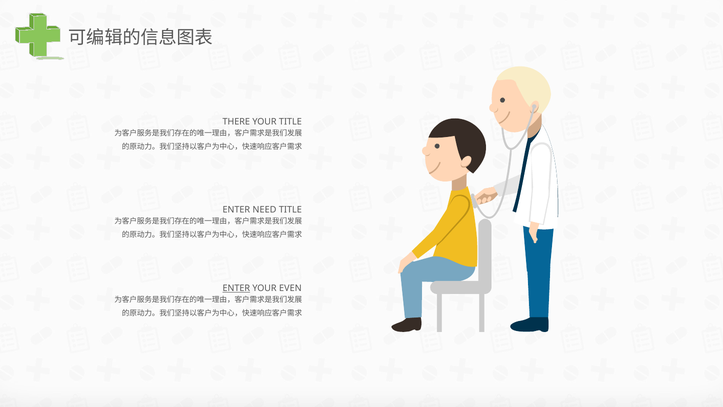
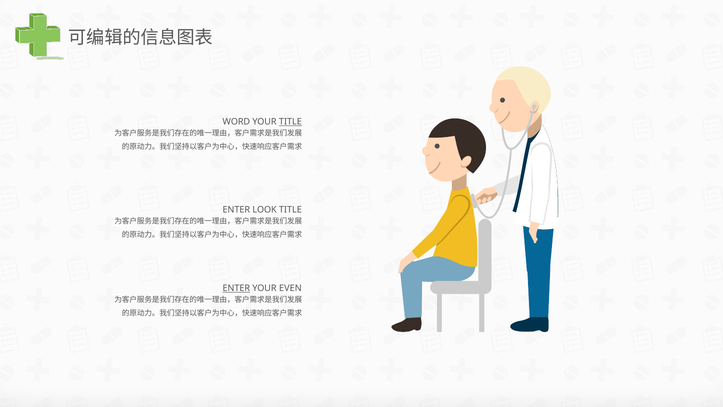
THERE: THERE -> WORD
TITLE at (290, 122) underline: none -> present
NEED: NEED -> LOOK
